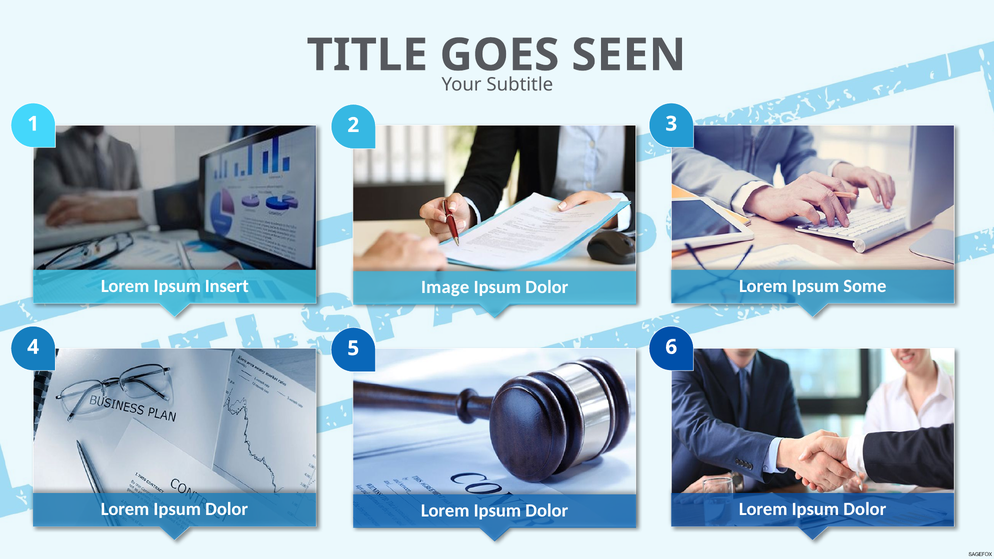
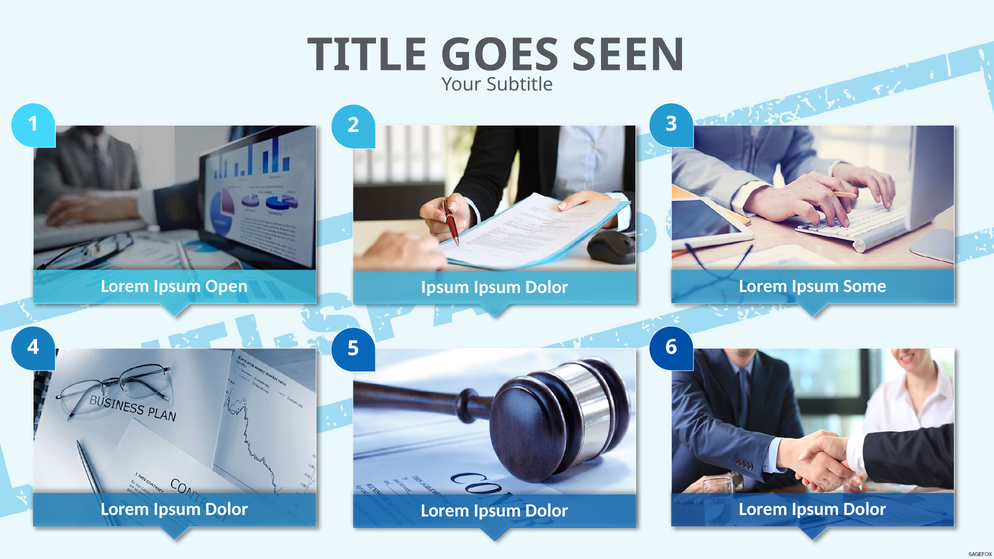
Insert: Insert -> Open
Image at (445, 287): Image -> Ipsum
